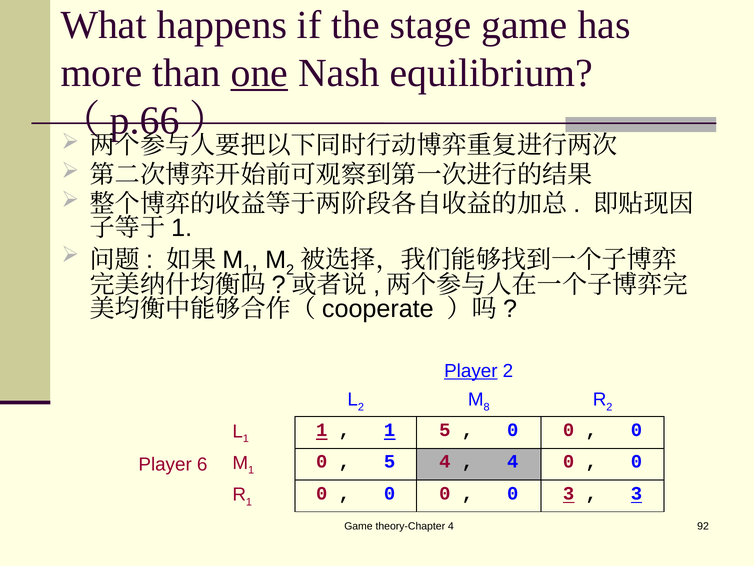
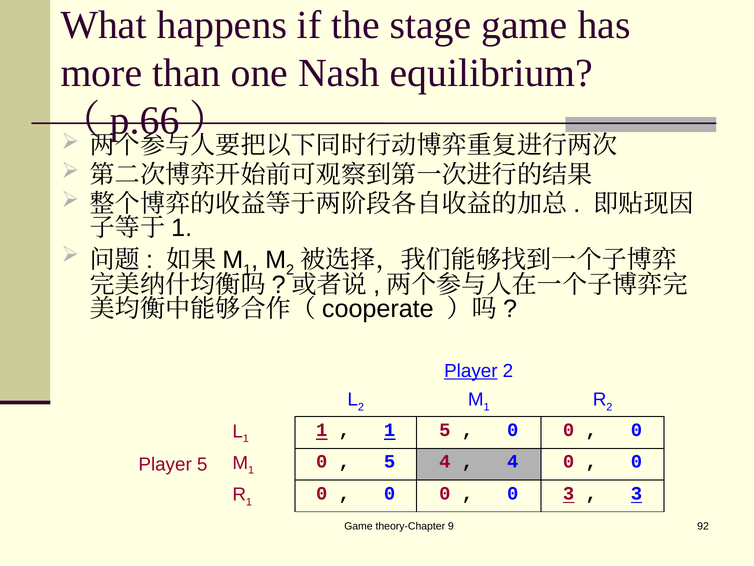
one underline: present -> none
8 at (487, 407): 8 -> 1
Player 6: 6 -> 5
theory-Chapter 4: 4 -> 9
